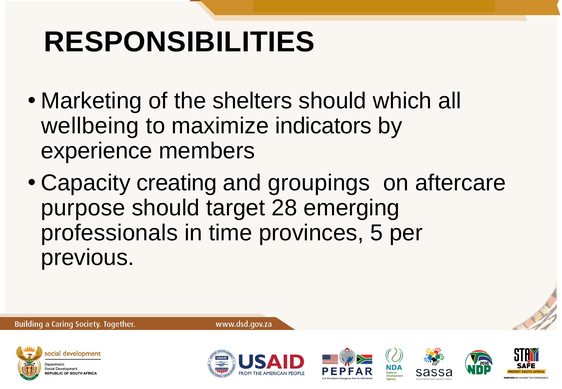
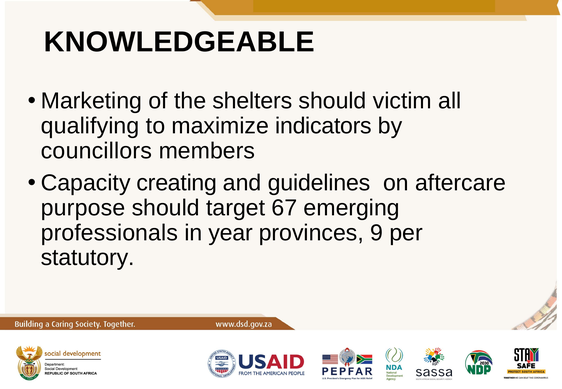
RESPONSIBILITIES: RESPONSIBILITIES -> KNOWLEDGEABLE
which: which -> victim
wellbeing: wellbeing -> qualifying
experience: experience -> councillors
groupings: groupings -> guidelines
28: 28 -> 67
time: time -> year
5: 5 -> 9
previous: previous -> statutory
